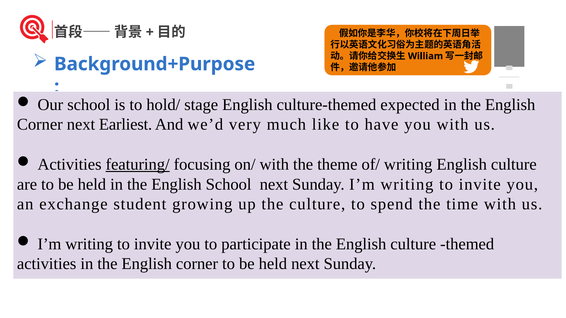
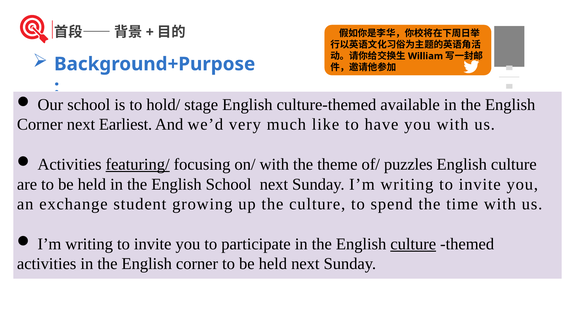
expected: expected -> available
of/ writing: writing -> puzzles
culture at (413, 244) underline: none -> present
